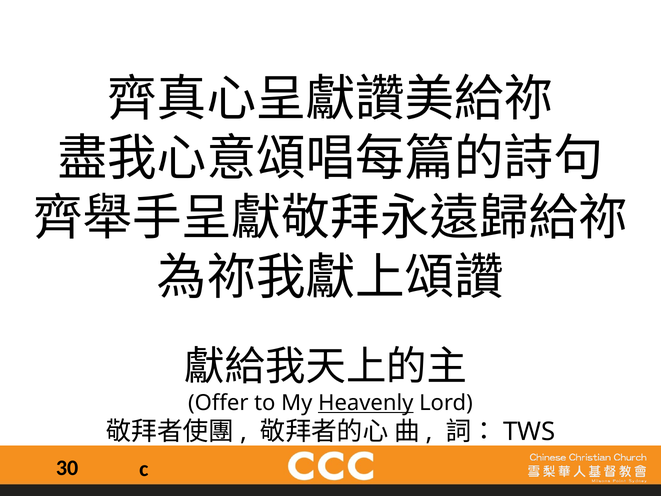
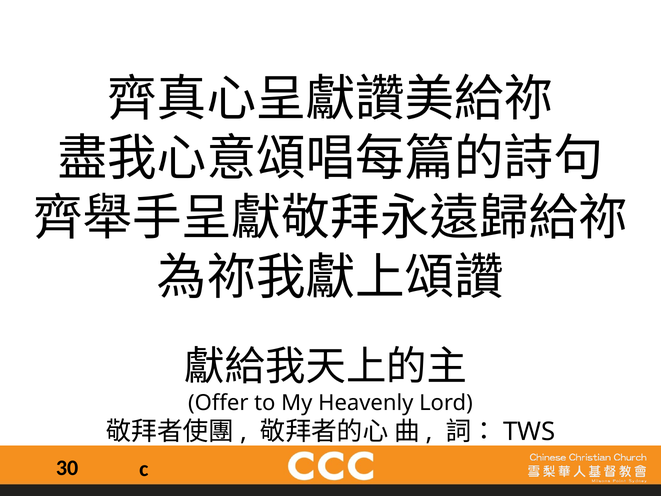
Heavenly underline: present -> none
